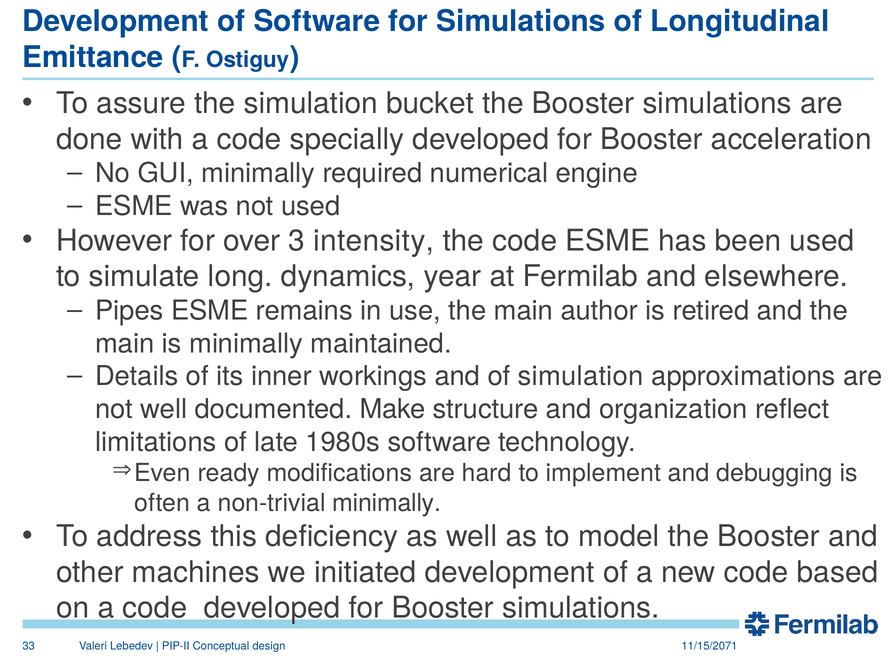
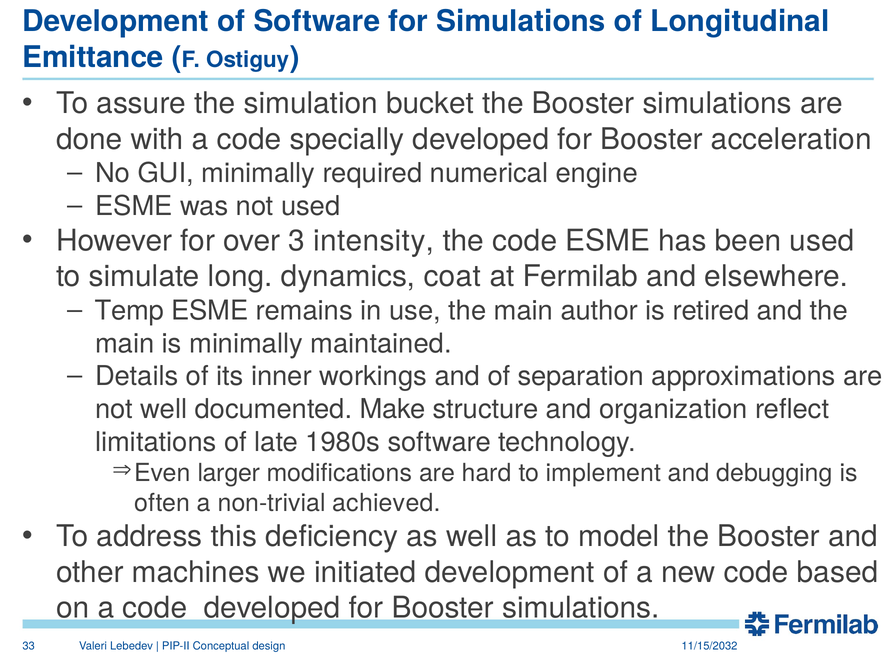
year: year -> coat
Pipes: Pipes -> Temp
of simulation: simulation -> separation
ready: ready -> larger
non-trivial minimally: minimally -> achieved
11/15/2071: 11/15/2071 -> 11/15/2032
